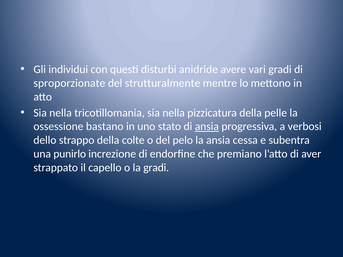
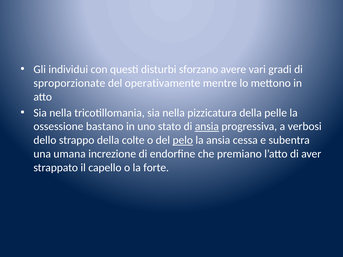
anidride: anidride -> sforzano
strutturalmente: strutturalmente -> operativamente
pelo underline: none -> present
punirlo: punirlo -> umana
la gradi: gradi -> forte
